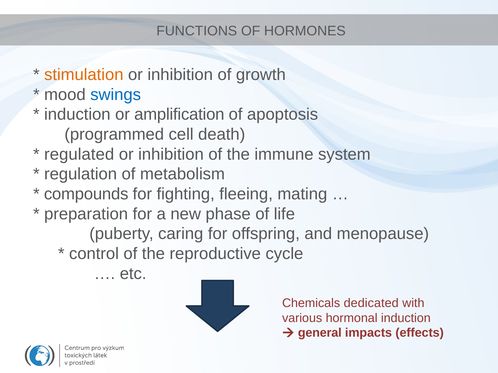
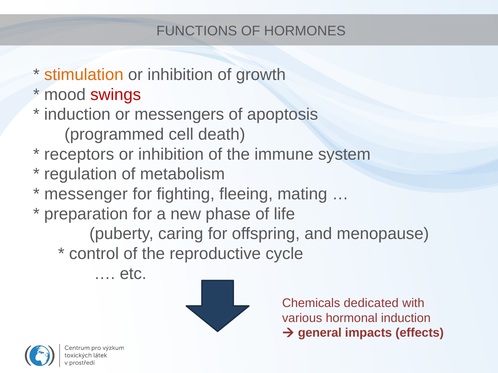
swings colour: blue -> red
amplification: amplification -> messengers
regulated: regulated -> receptors
compounds: compounds -> messenger
